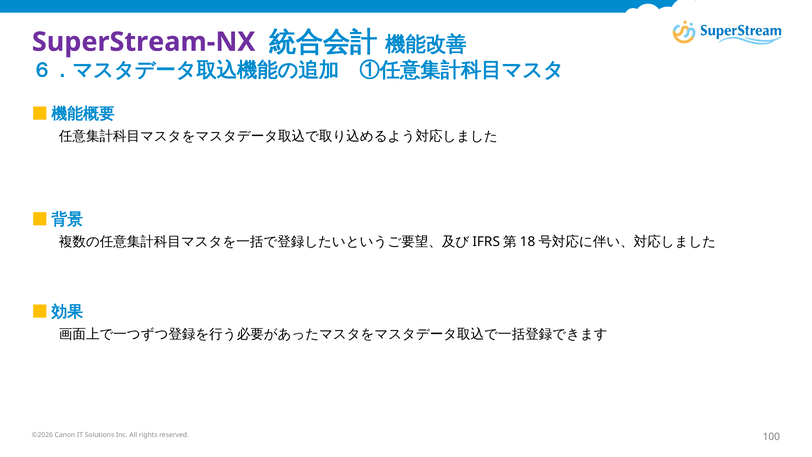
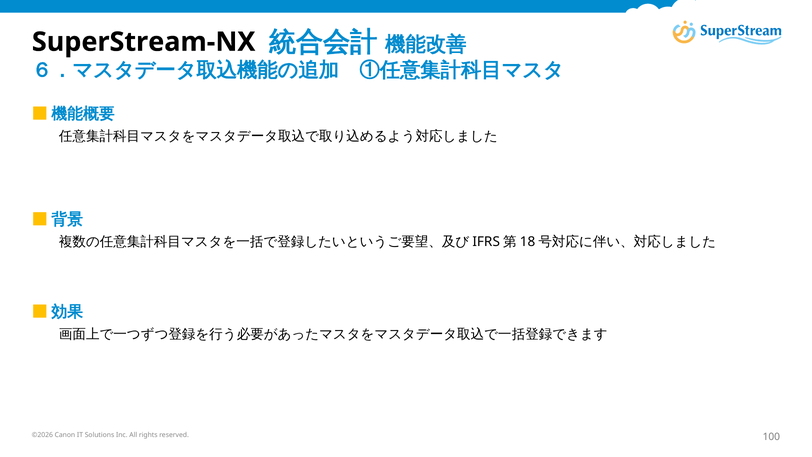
SuperStream-NX colour: purple -> black
